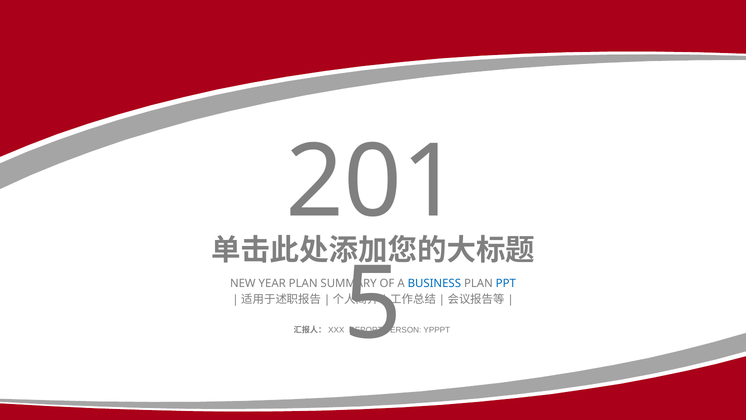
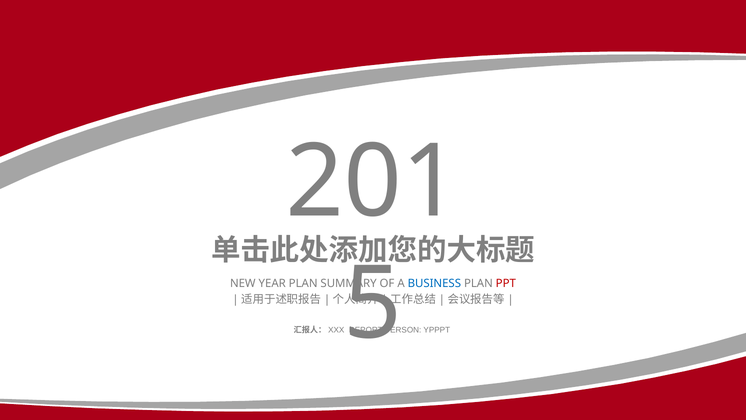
PPT colour: blue -> red
